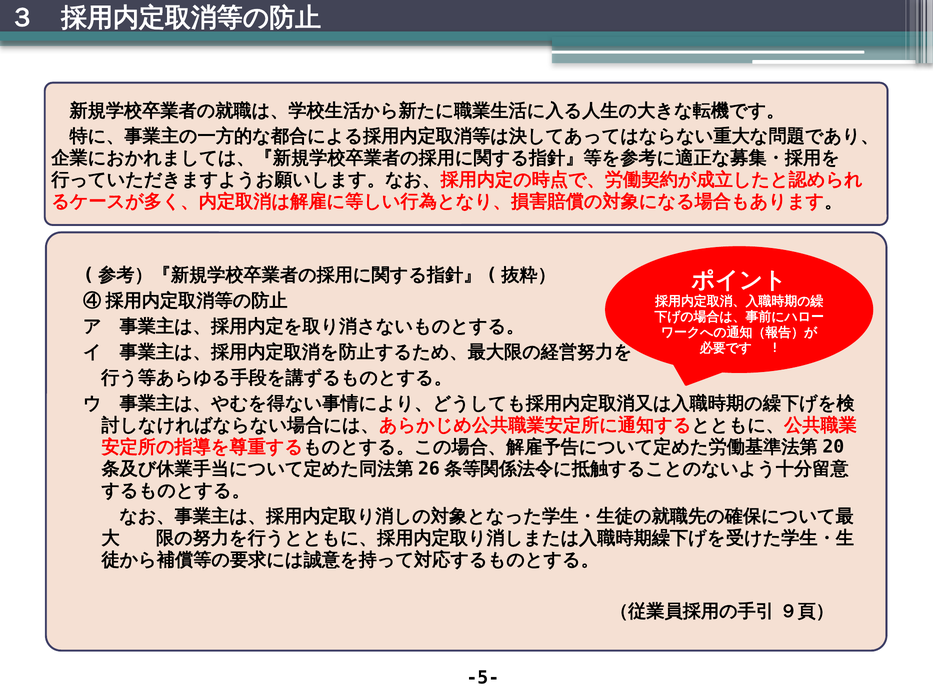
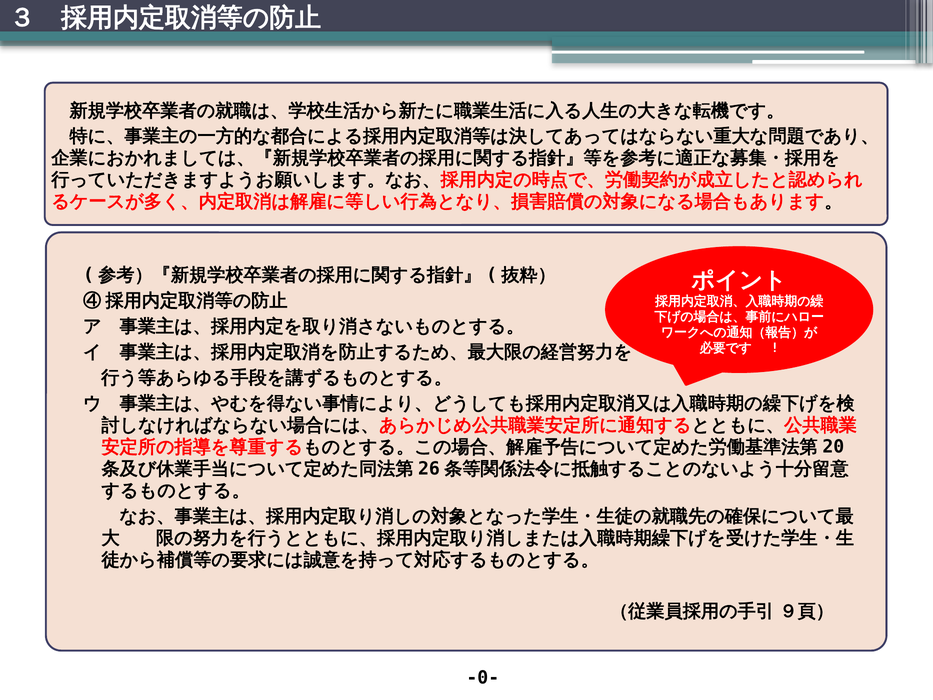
-5-: -5- -> -0-
